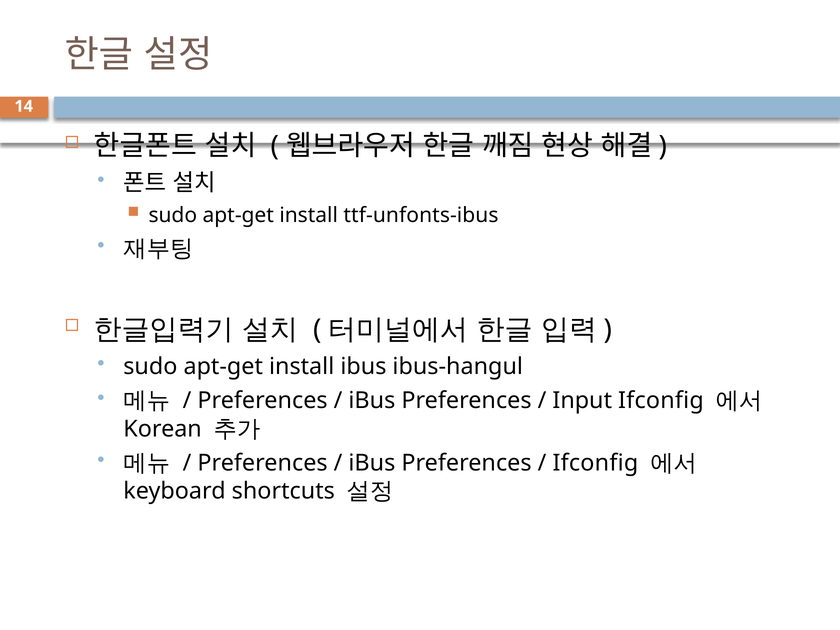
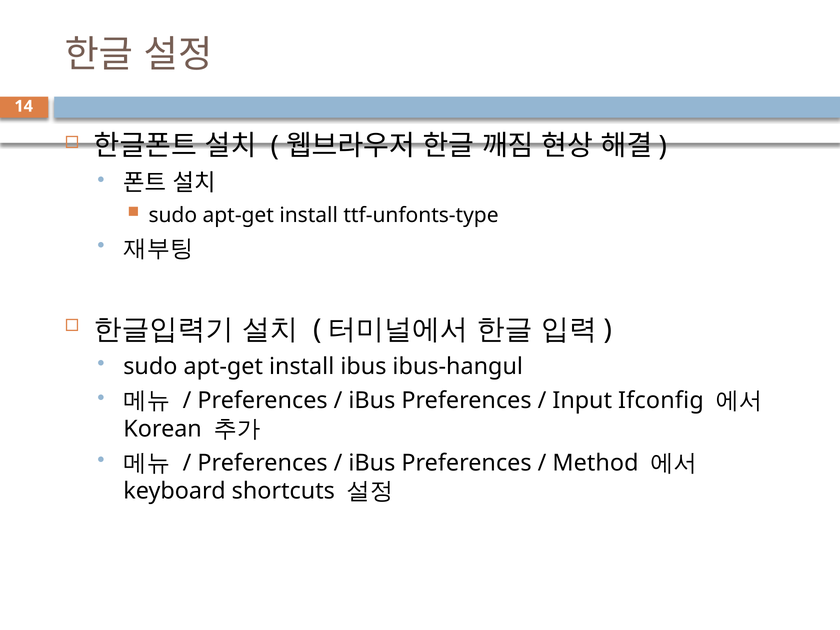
ttf-unfonts-ibus: ttf-unfonts-ibus -> ttf-unfonts-type
Ifconfig at (595, 463): Ifconfig -> Method
